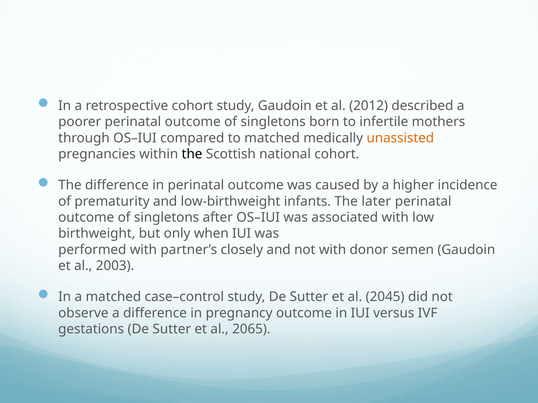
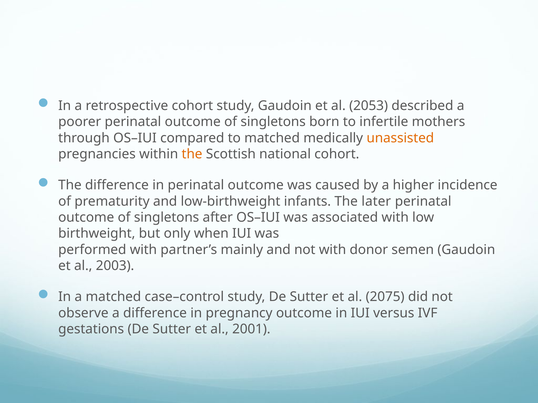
2012: 2012 -> 2053
the at (192, 154) colour: black -> orange
closely: closely -> mainly
2045: 2045 -> 2075
2065: 2065 -> 2001
